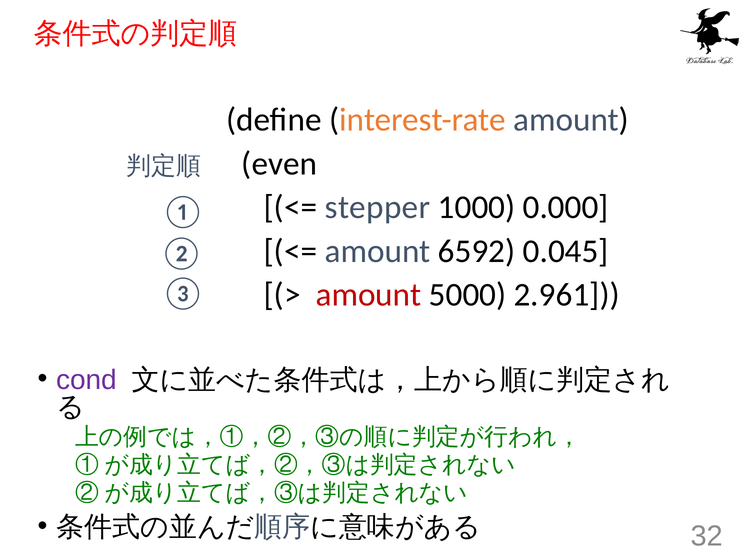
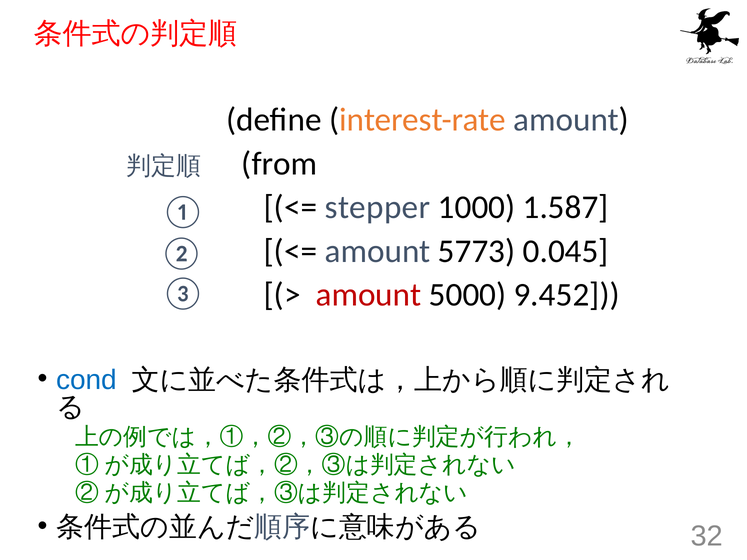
even: even -> from
0.000: 0.000 -> 1.587
6592: 6592 -> 5773
2.961: 2.961 -> 9.452
cond colour: purple -> blue
